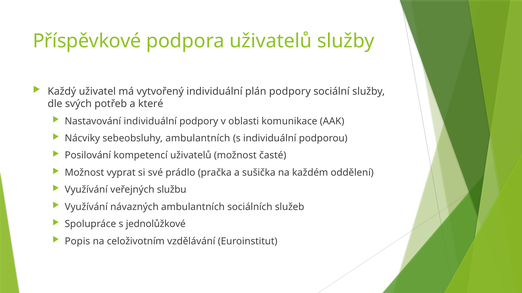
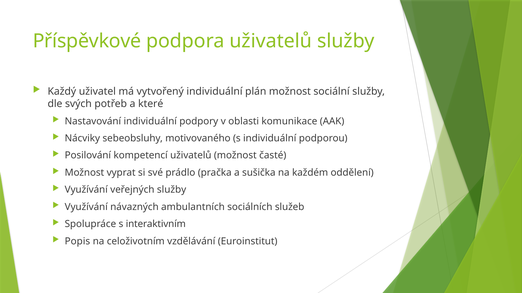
plán podpory: podpory -> možnost
sebeobsluhy ambulantních: ambulantních -> motivovaného
veřejných službu: službu -> služby
jednolůžkové: jednolůžkové -> interaktivním
